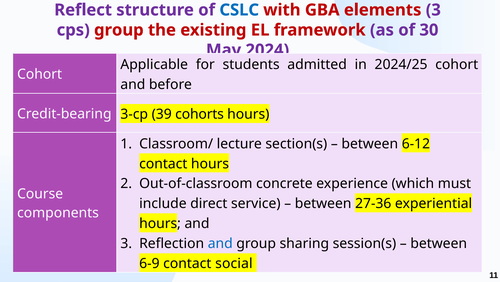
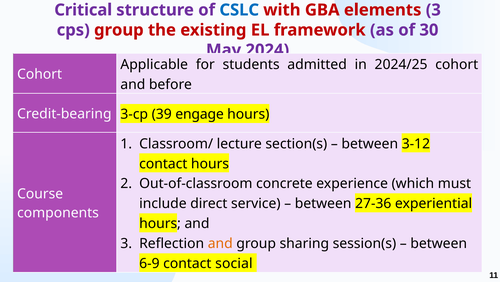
Reflect: Reflect -> Critical
cohorts: cohorts -> engage
6-12: 6-12 -> 3-12
and at (220, 243) colour: blue -> orange
